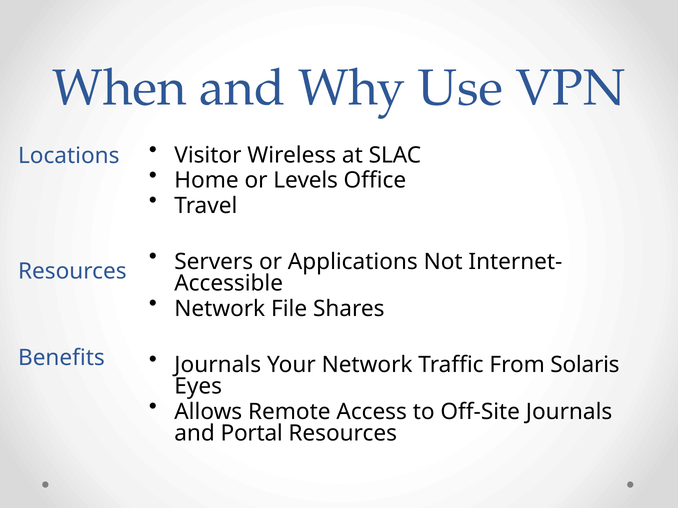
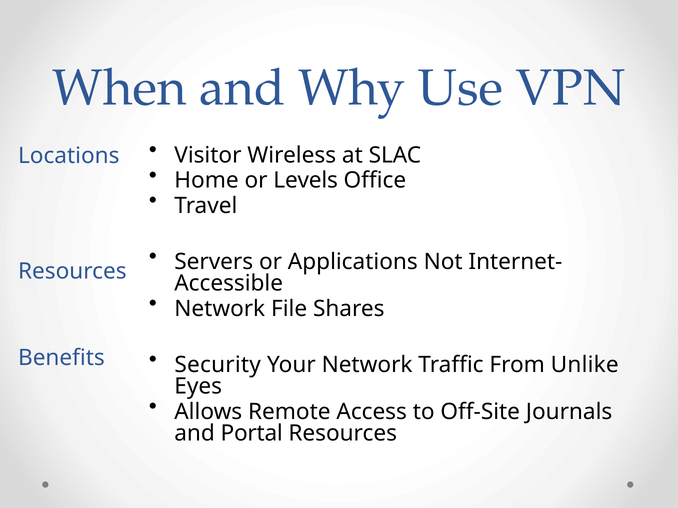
Journals at (218, 365): Journals -> Security
Solaris: Solaris -> Unlike
